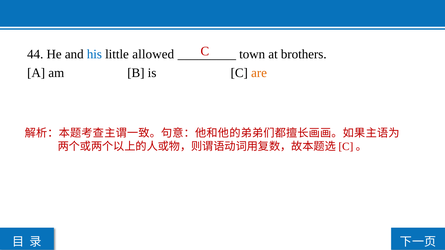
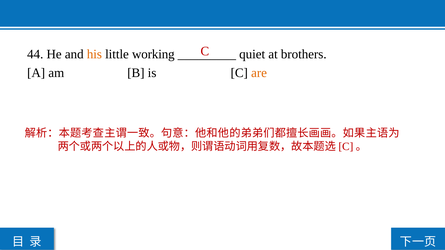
his colour: blue -> orange
allowed: allowed -> working
town: town -> quiet
